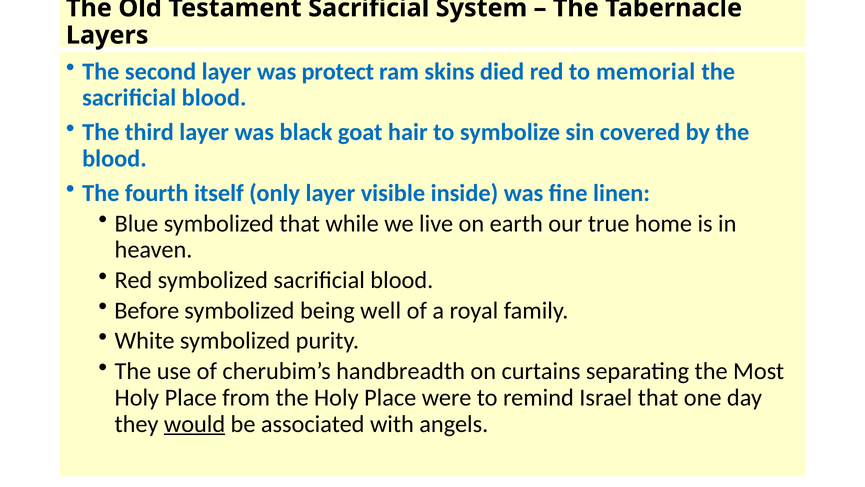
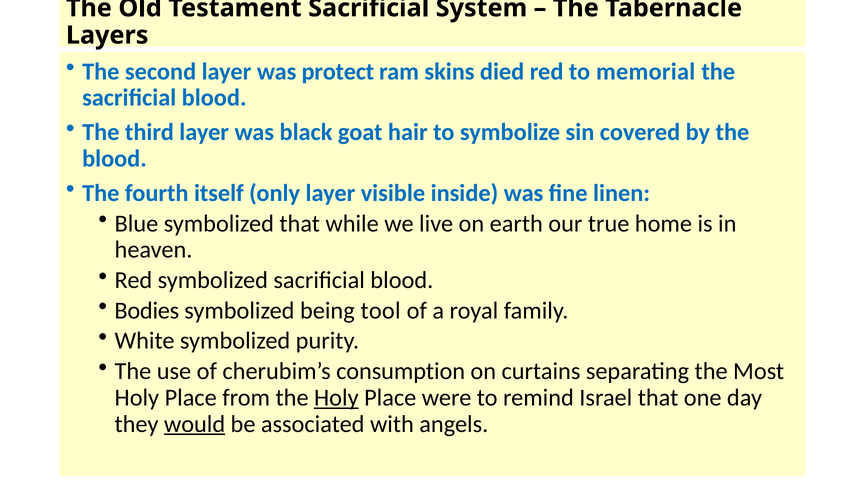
Before: Before -> Bodies
well: well -> tool
handbreadth: handbreadth -> consumption
Holy at (336, 397) underline: none -> present
